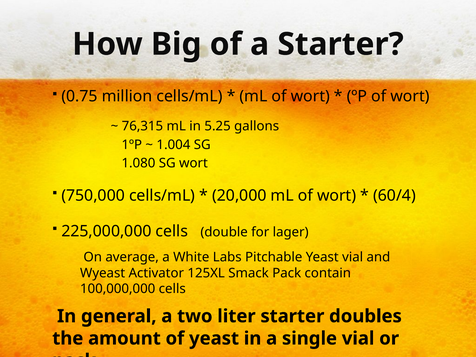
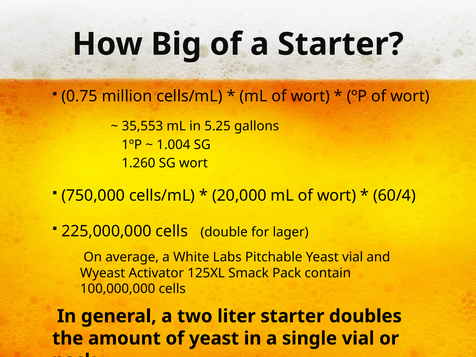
76,315: 76,315 -> 35,553
1.080: 1.080 -> 1.260
